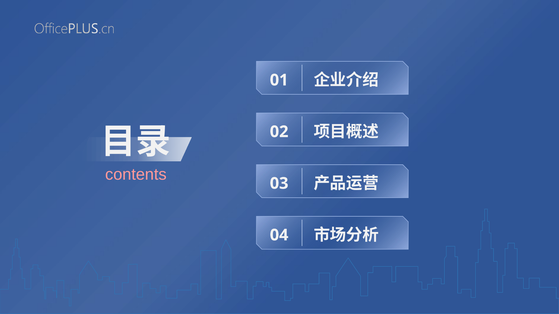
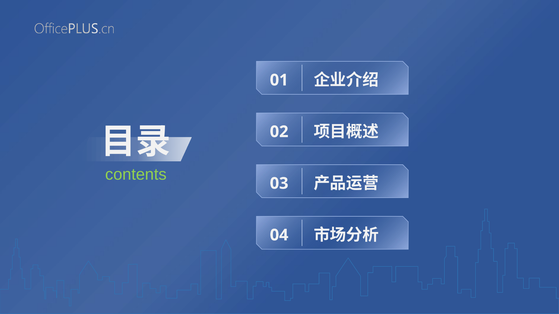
contents colour: pink -> light green
